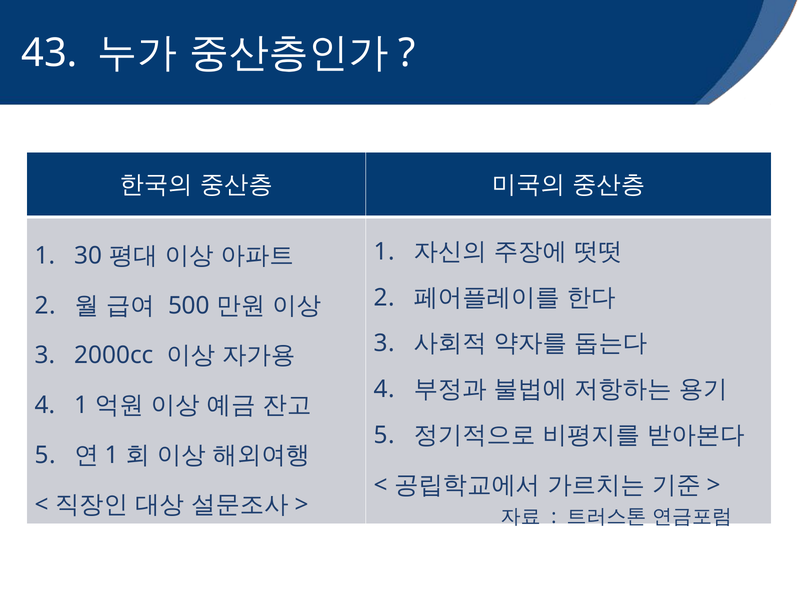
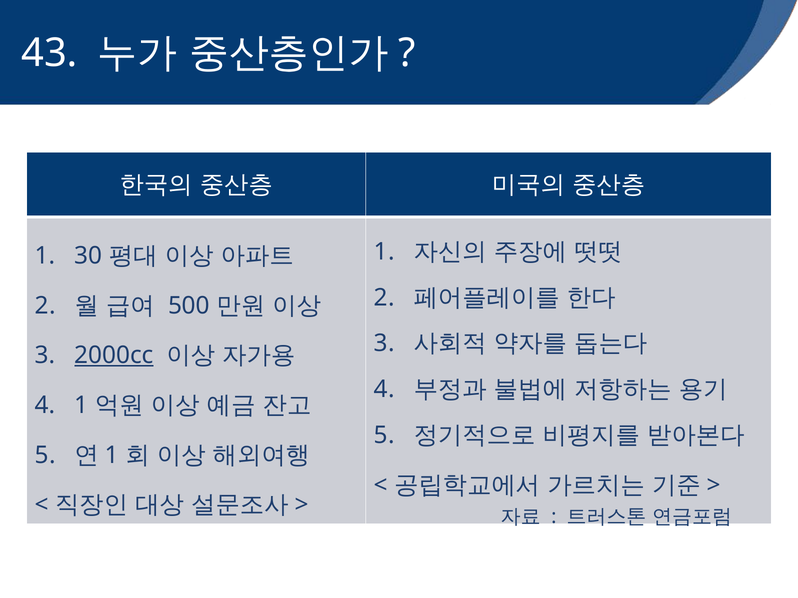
2000cc underline: none -> present
